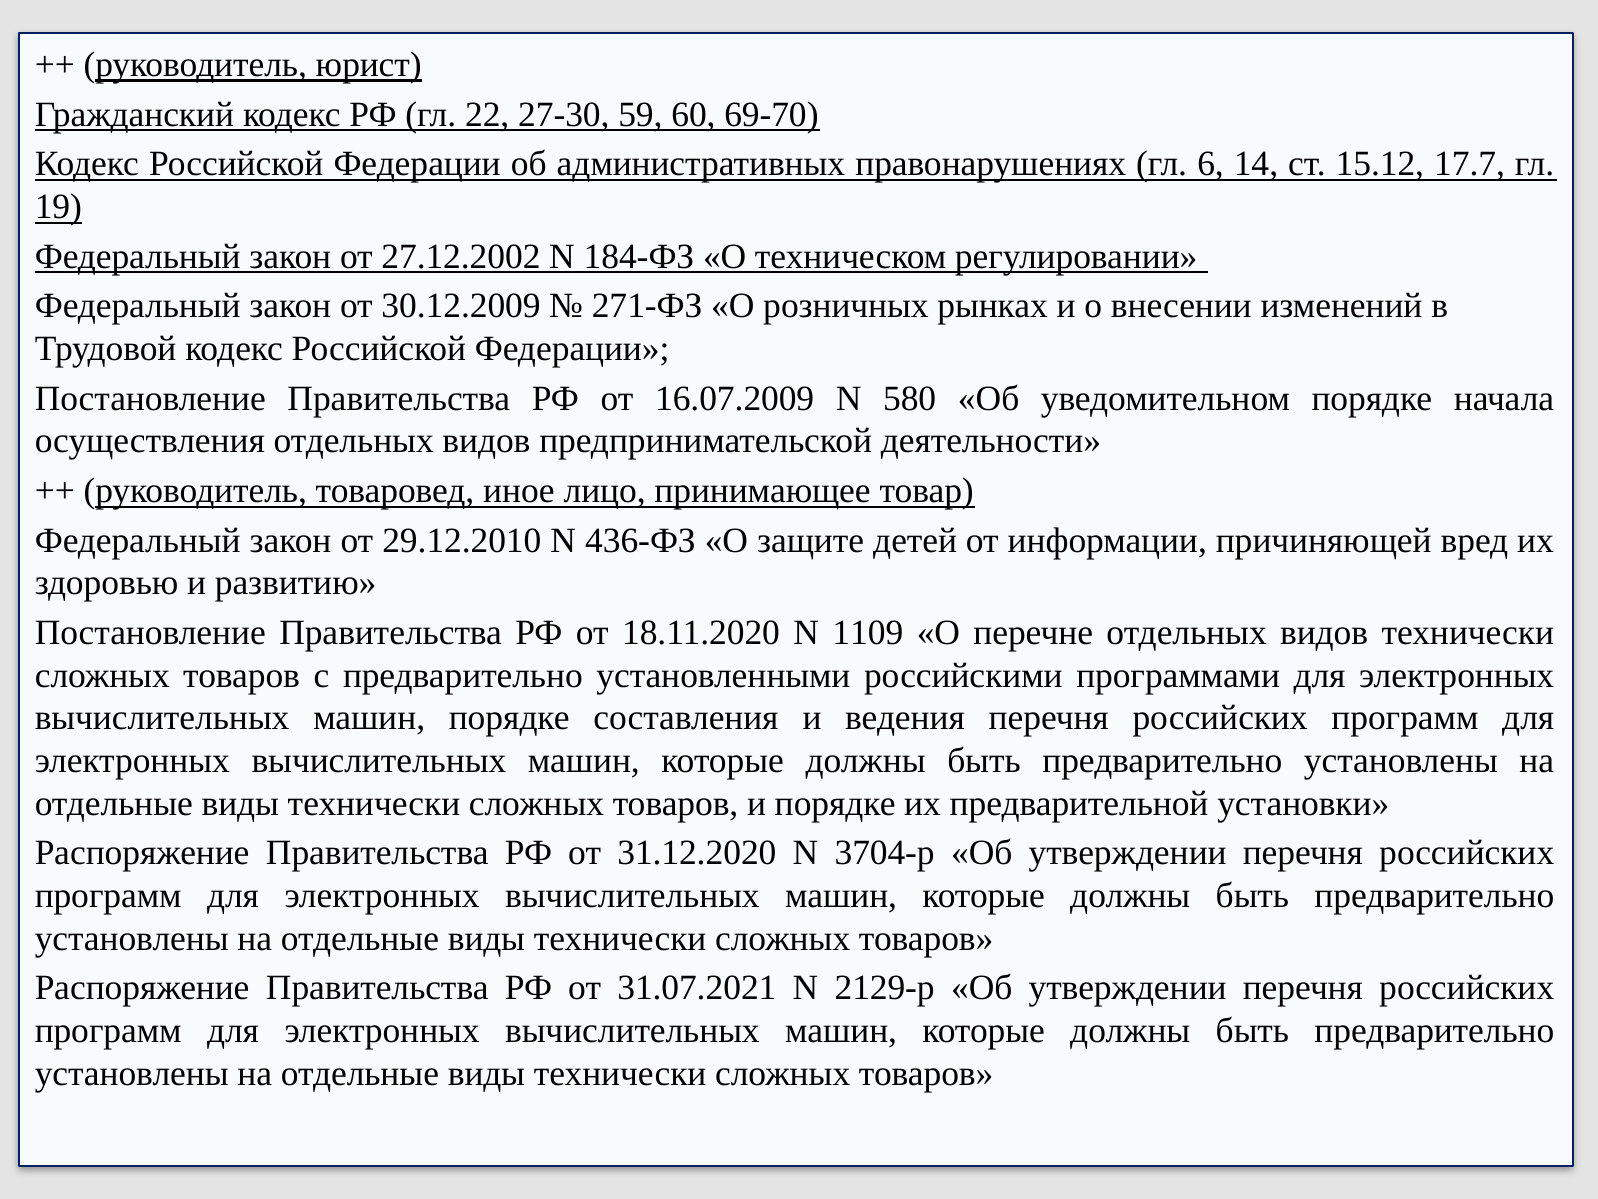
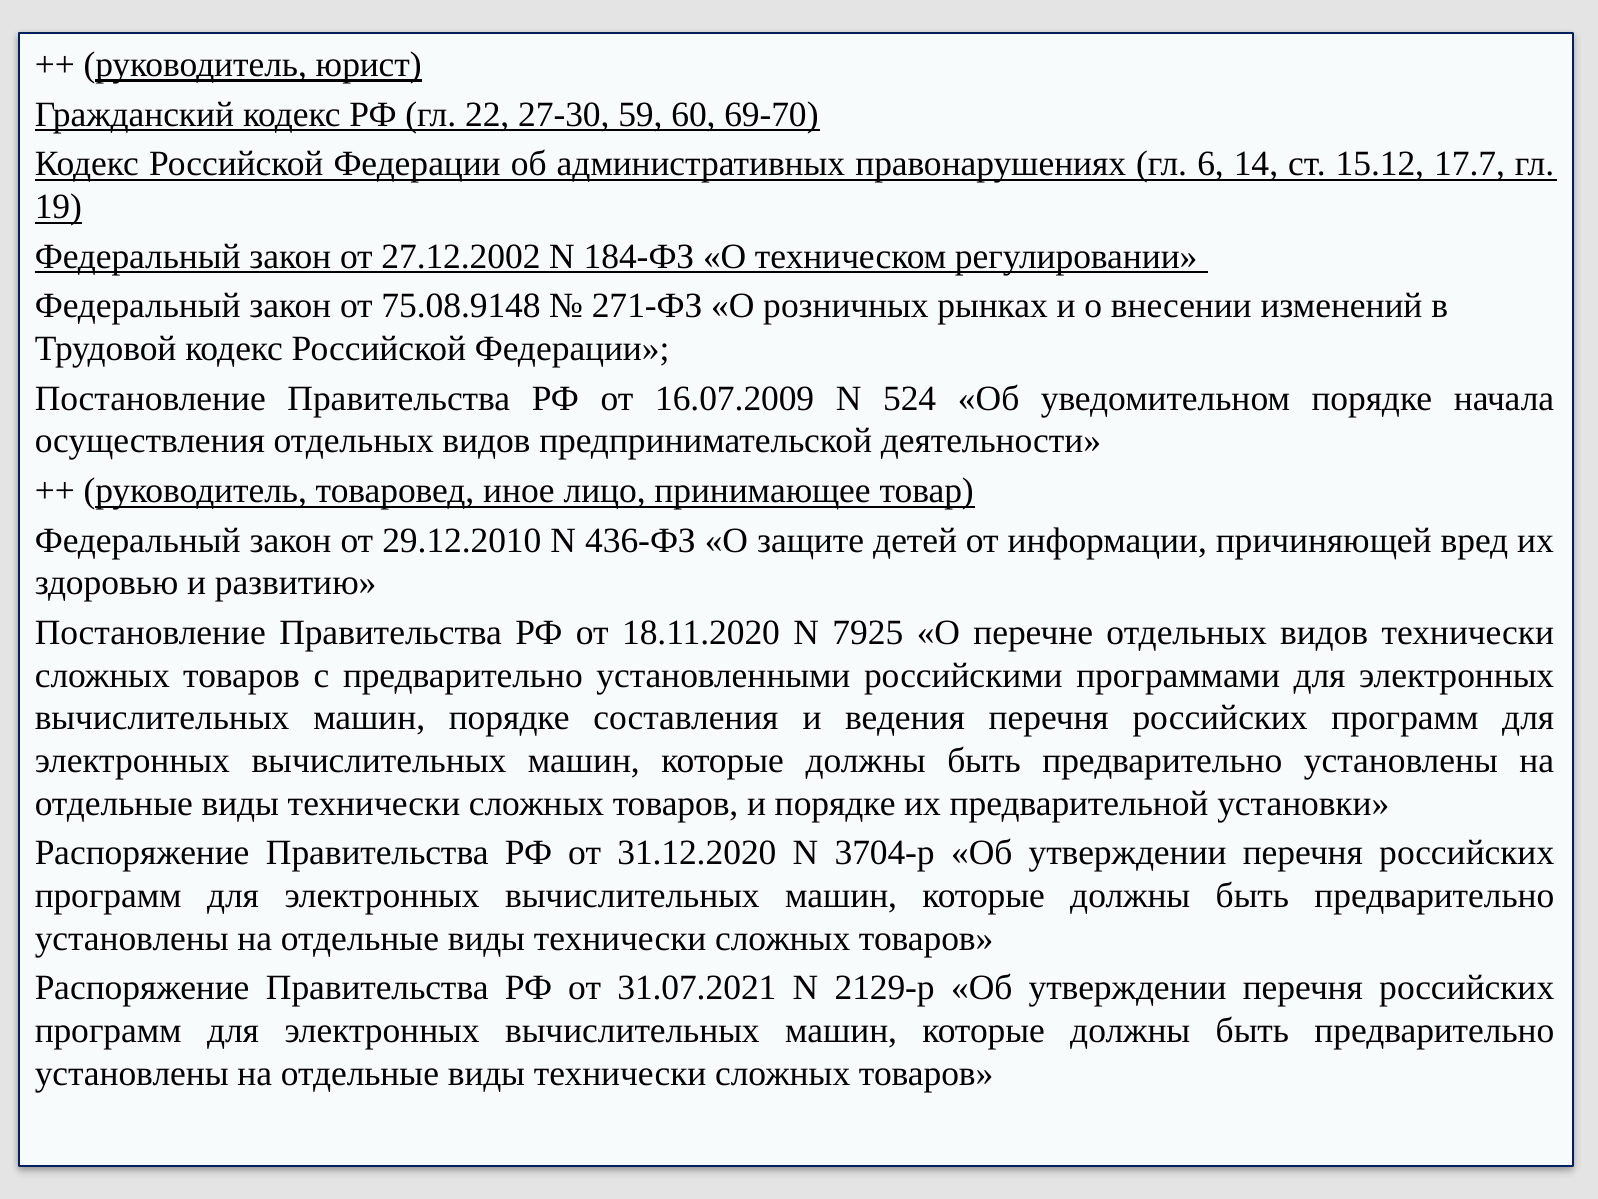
30.12.2009: 30.12.2009 -> 75.08.9148
580: 580 -> 524
1109: 1109 -> 7925
